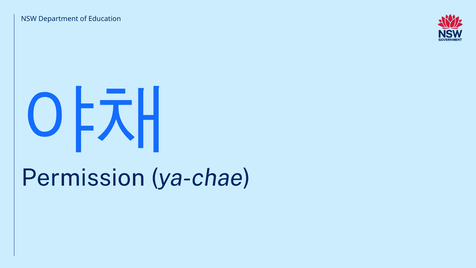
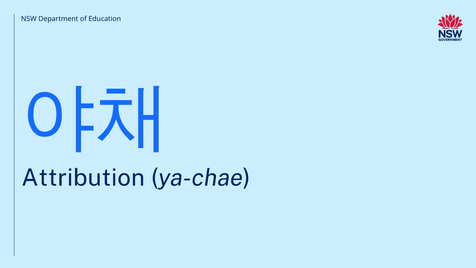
Permission: Permission -> Attribution
